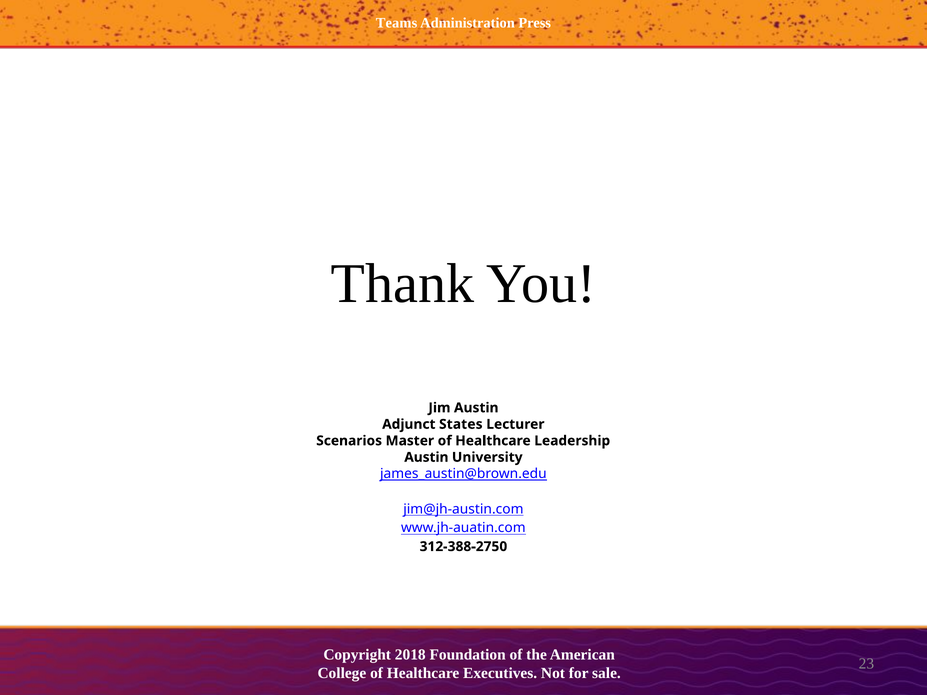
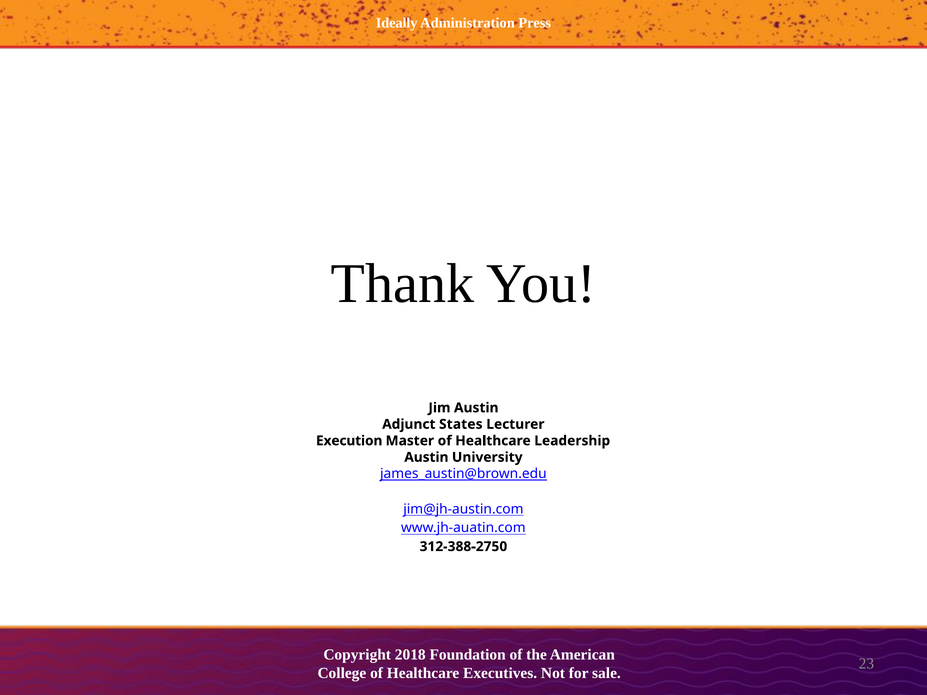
Teams: Teams -> Ideally
Scenarios: Scenarios -> Execution
